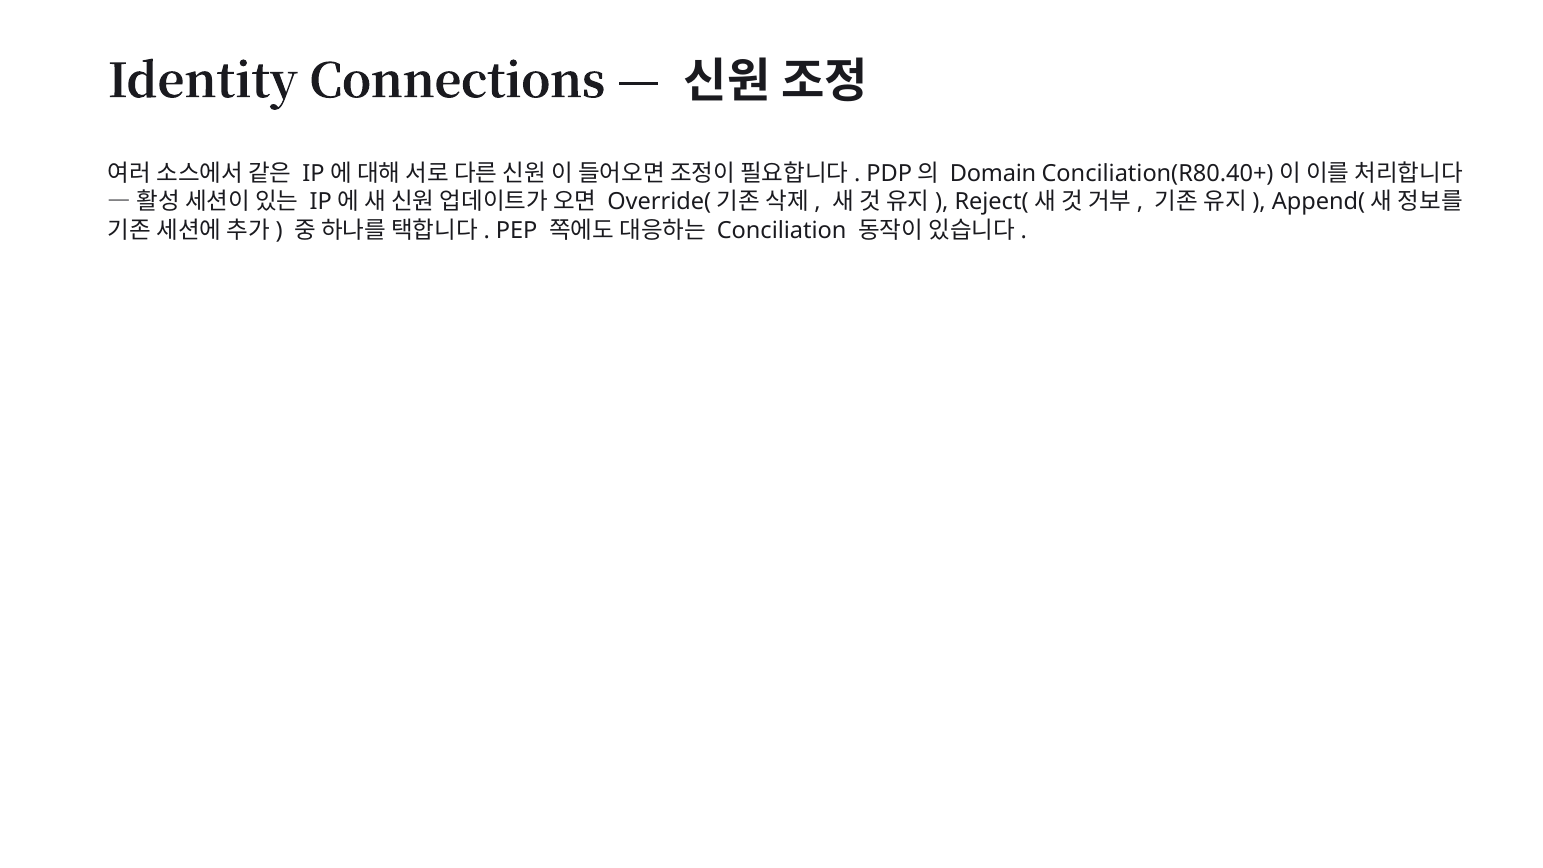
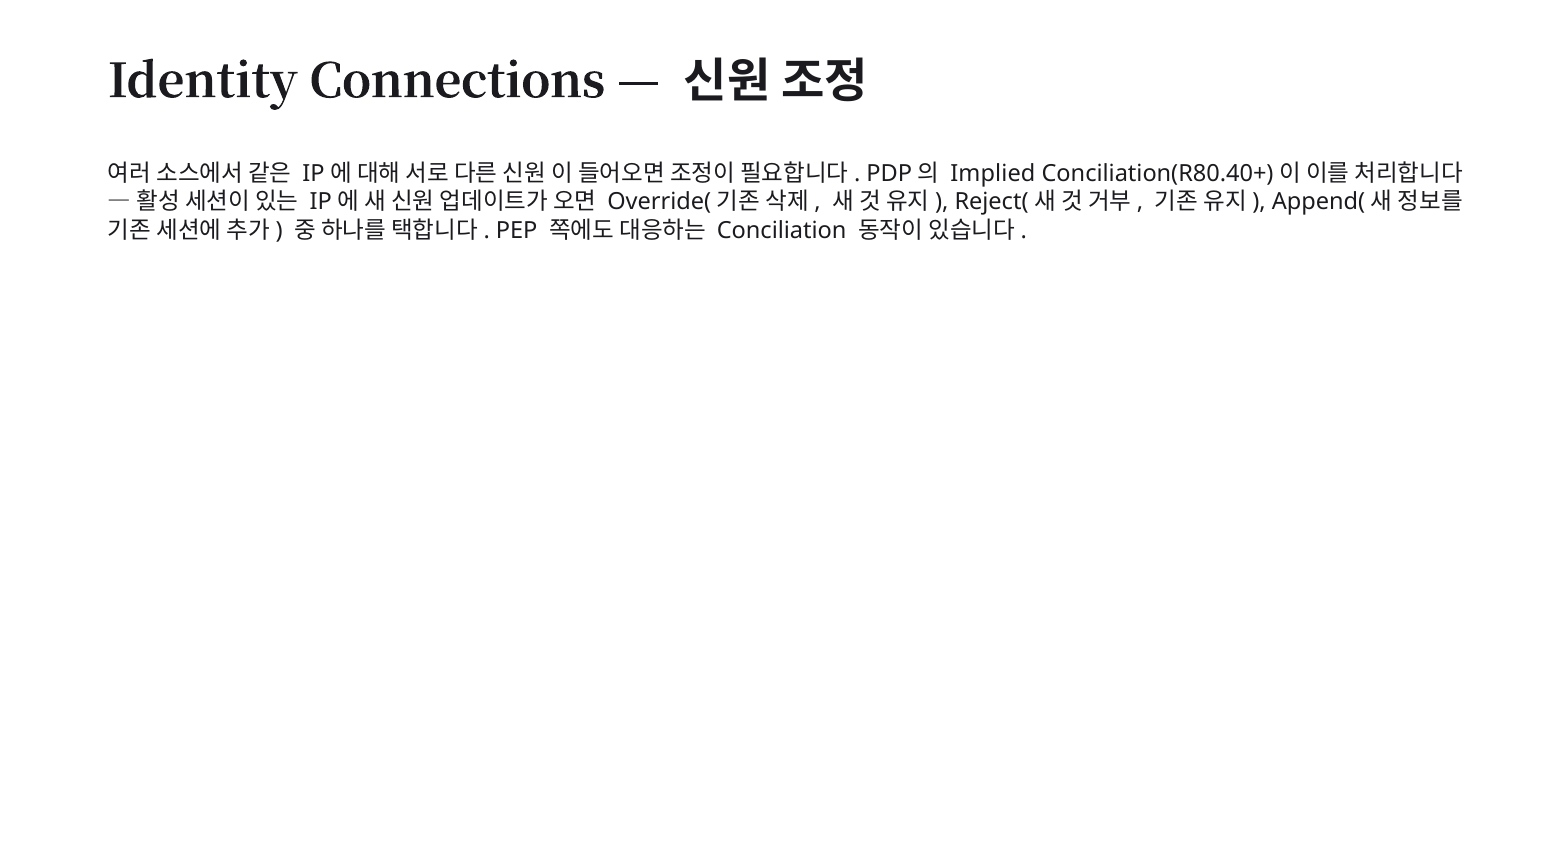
Domain: Domain -> Implied
